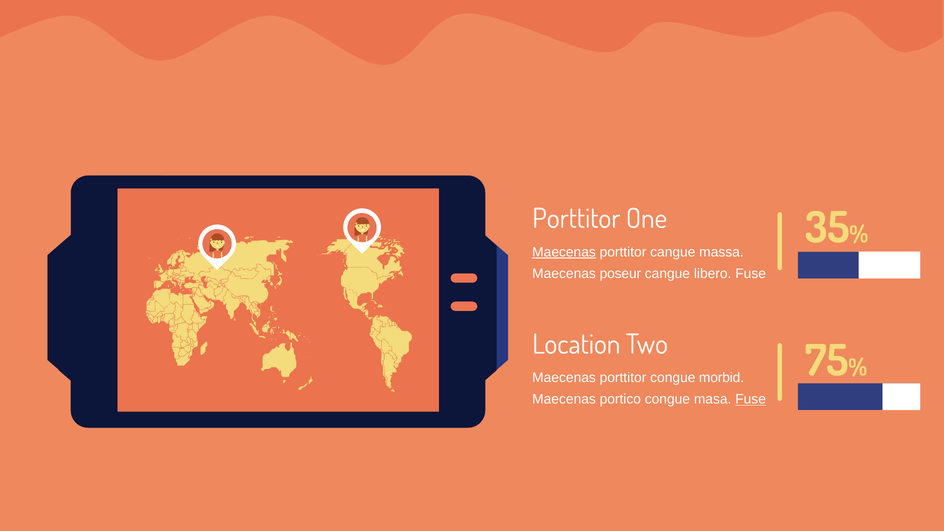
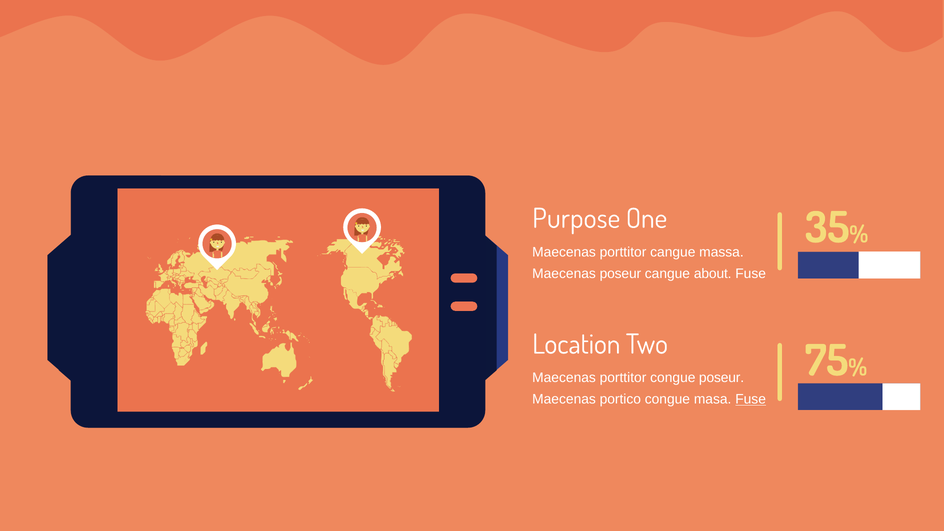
Porttitor at (576, 219): Porttitor -> Purpose
Maecenas at (564, 252) underline: present -> none
libero: libero -> about
congue morbid: morbid -> poseur
